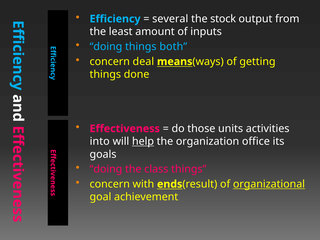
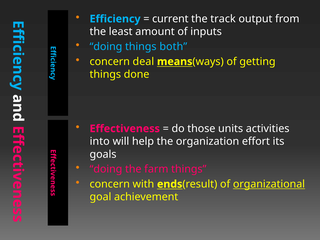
several: several -> current
stock: stock -> track
help underline: present -> none
office: office -> effort
class: class -> farm
